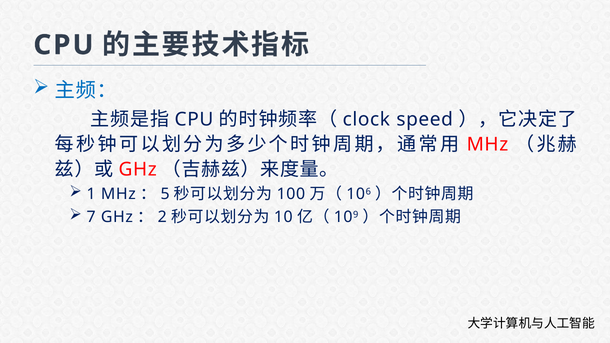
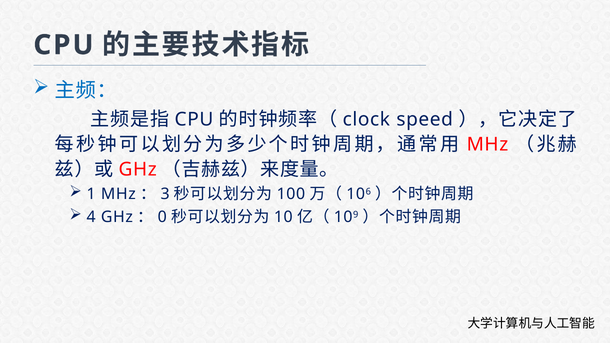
5: 5 -> 3
7: 7 -> 4
2: 2 -> 0
